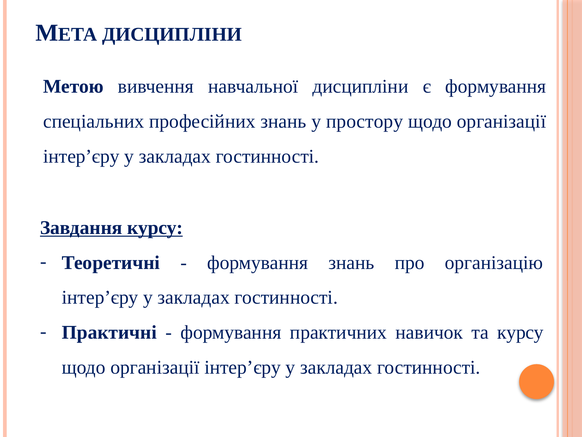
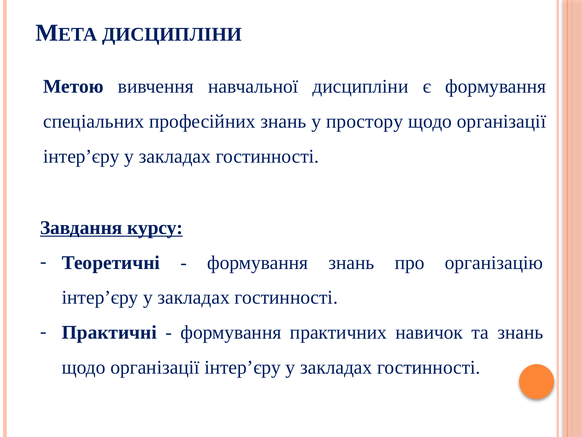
та курсу: курсу -> знань
